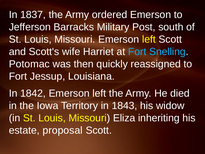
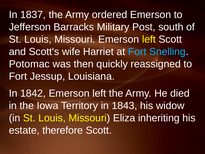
proposal: proposal -> therefore
